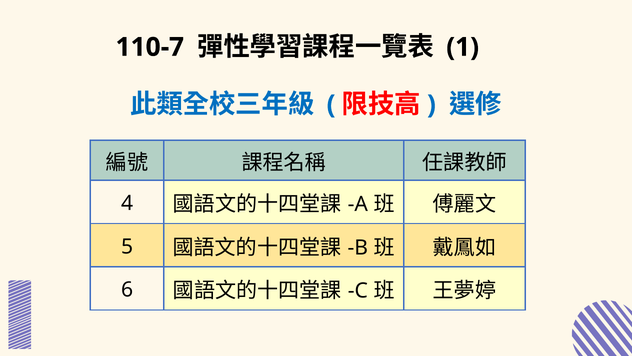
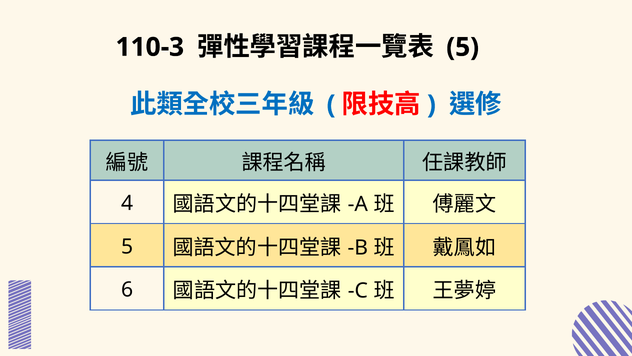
110-7: 110-7 -> 110-3
1 at (463, 47): 1 -> 5
